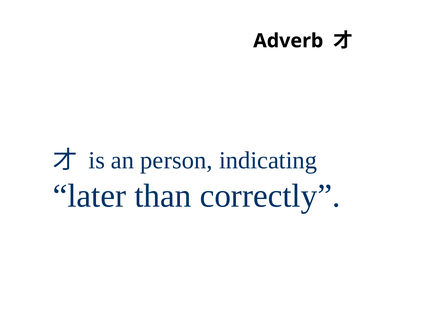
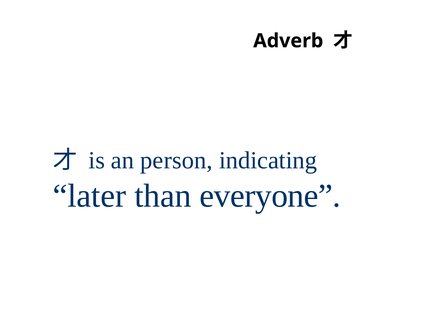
correctly: correctly -> everyone
